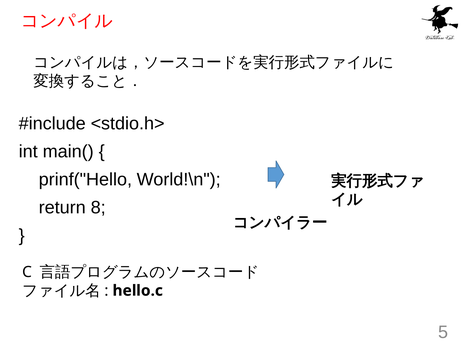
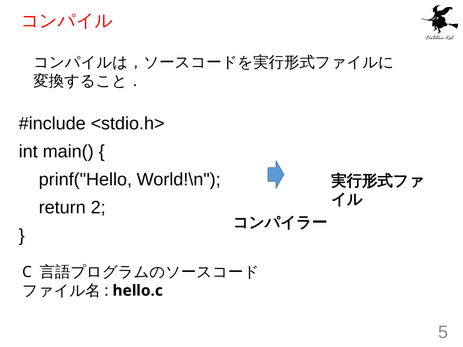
8: 8 -> 2
